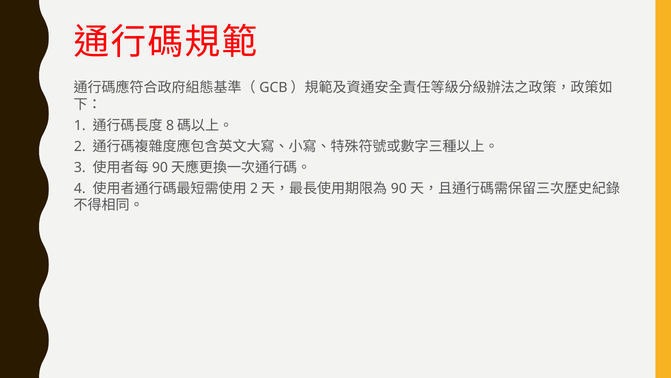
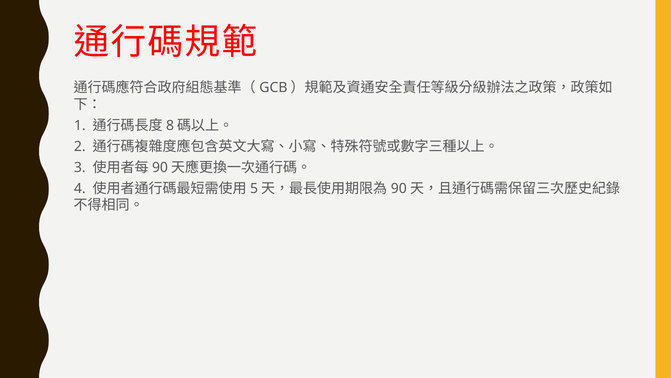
2 at (254, 188): 2 -> 5
